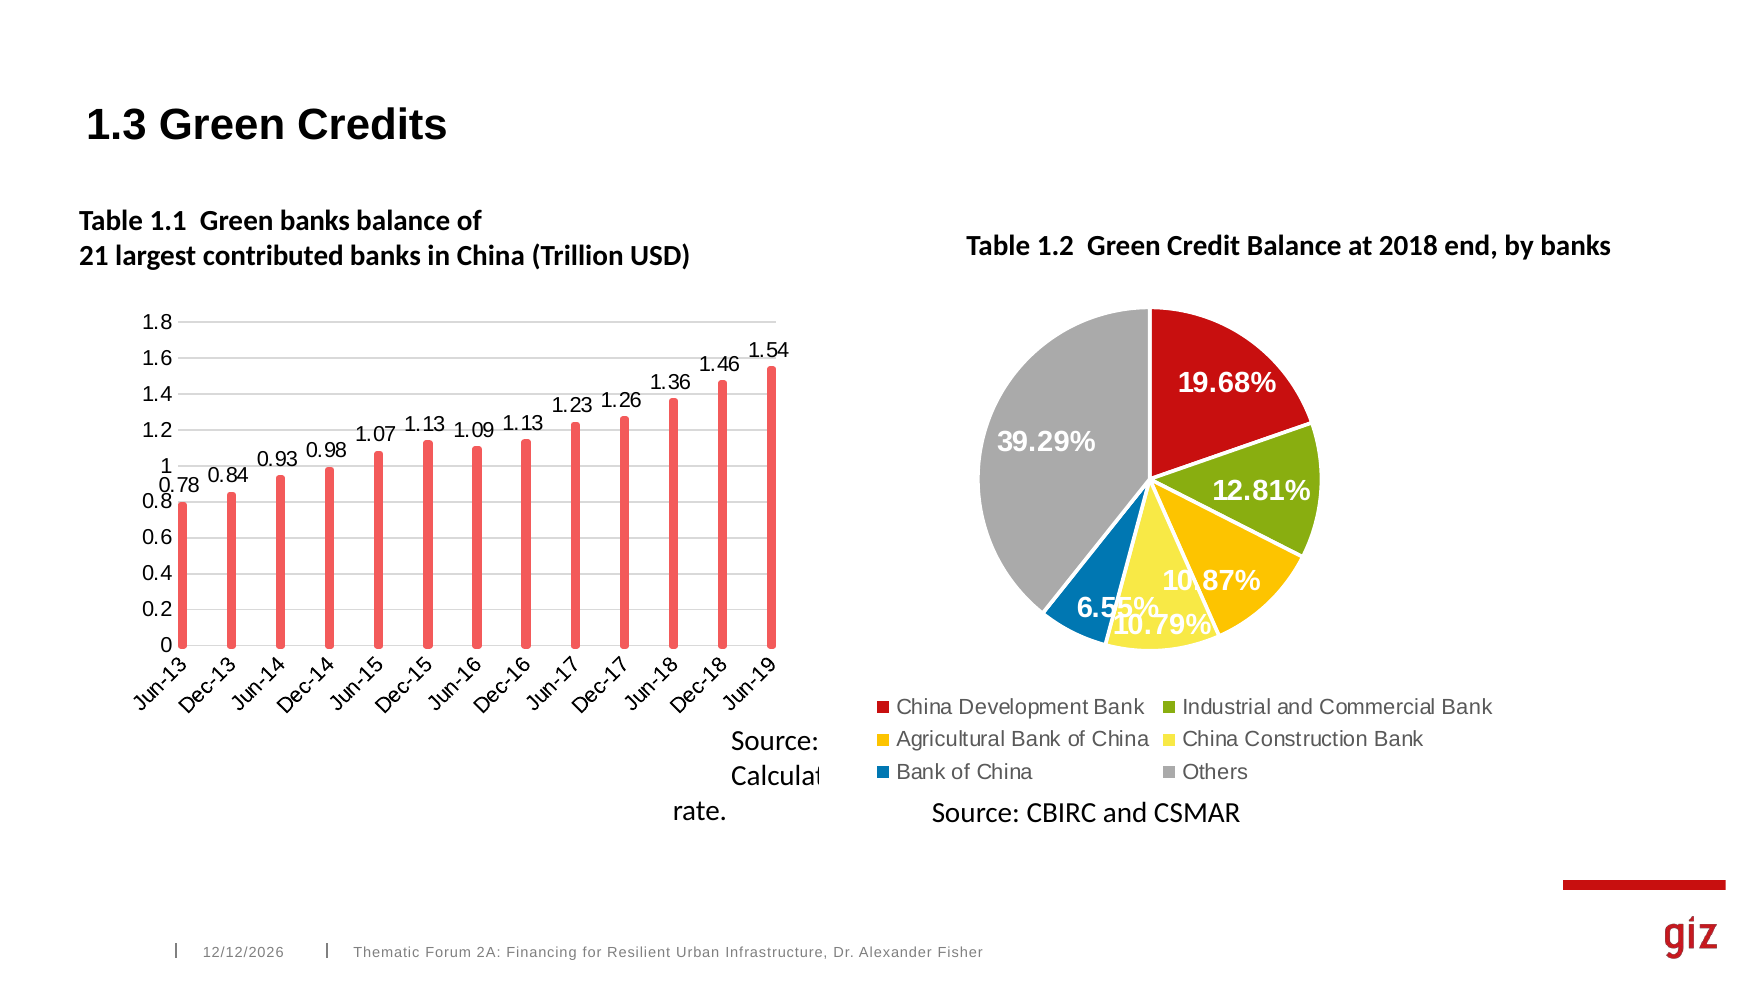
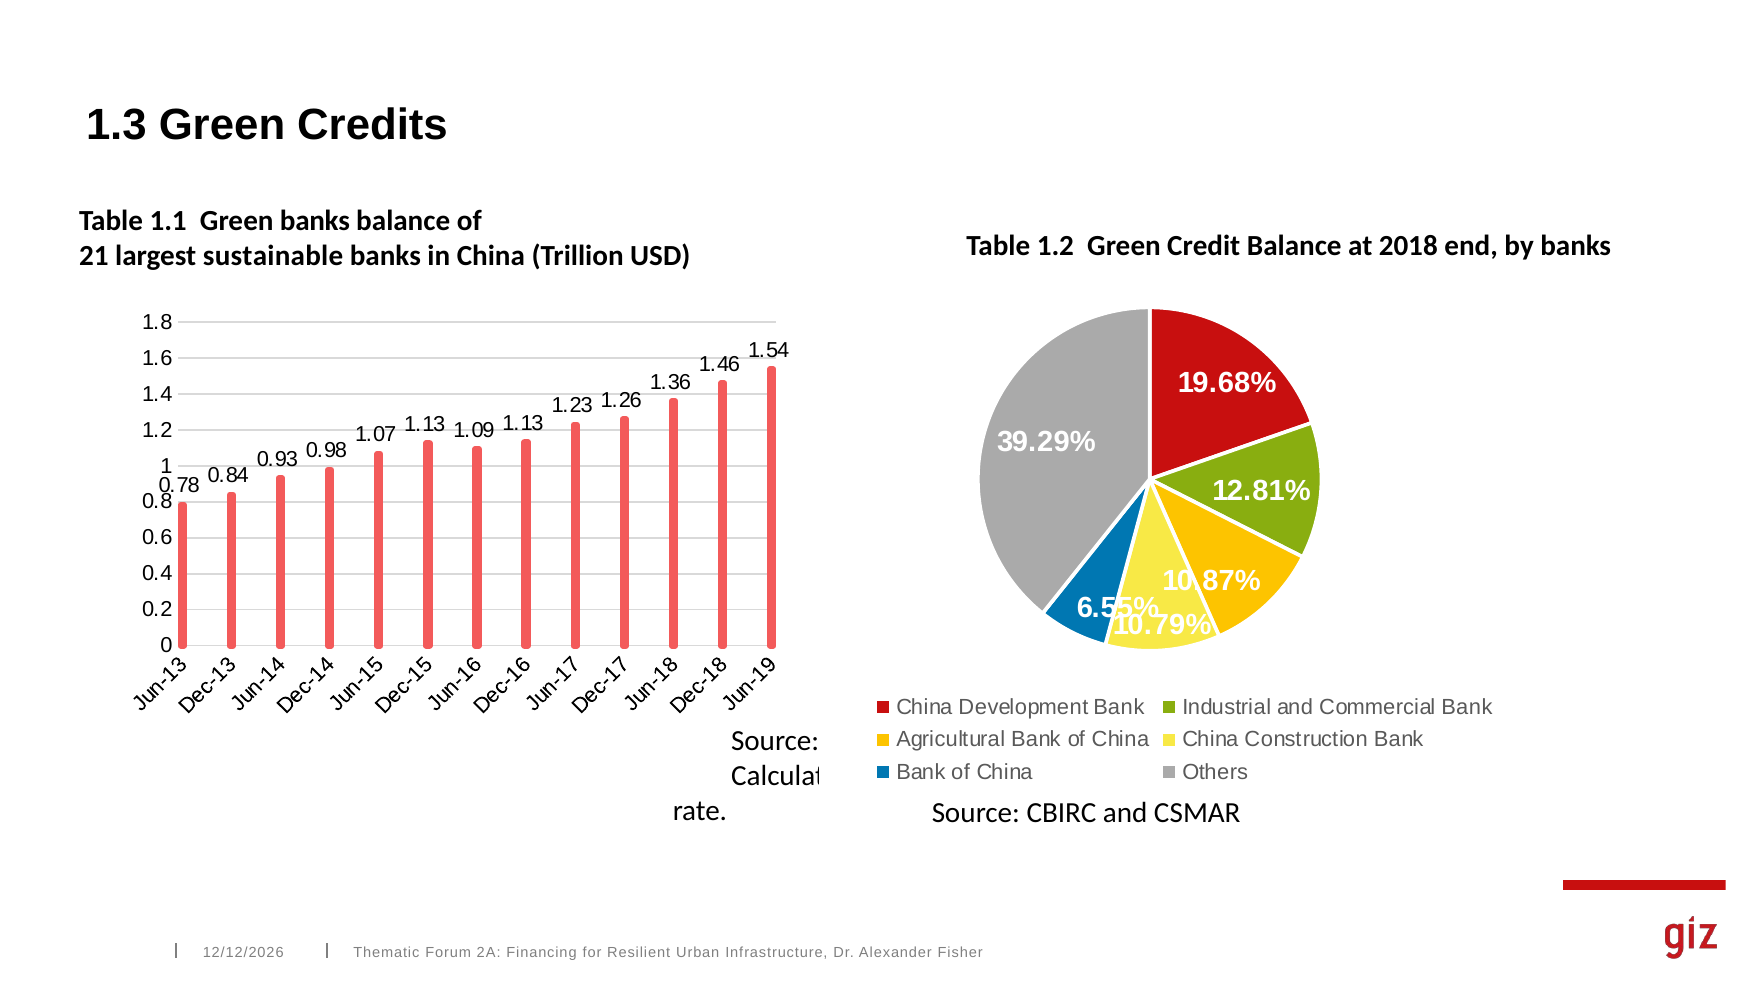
contributed: contributed -> sustainable
